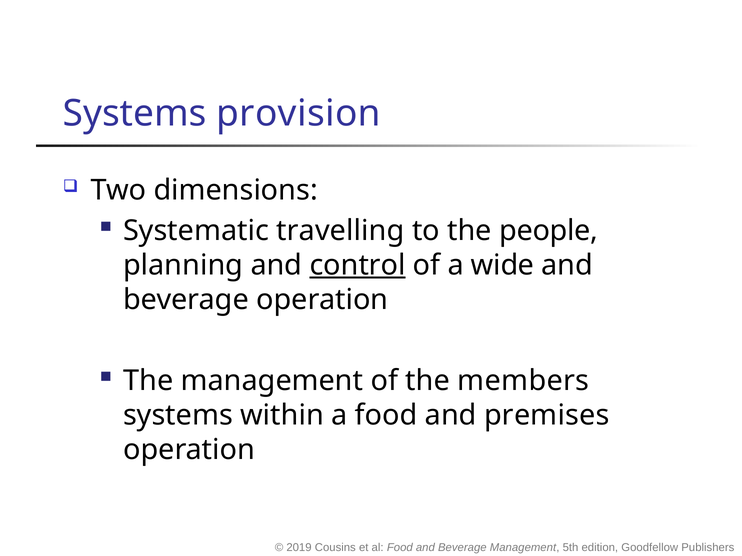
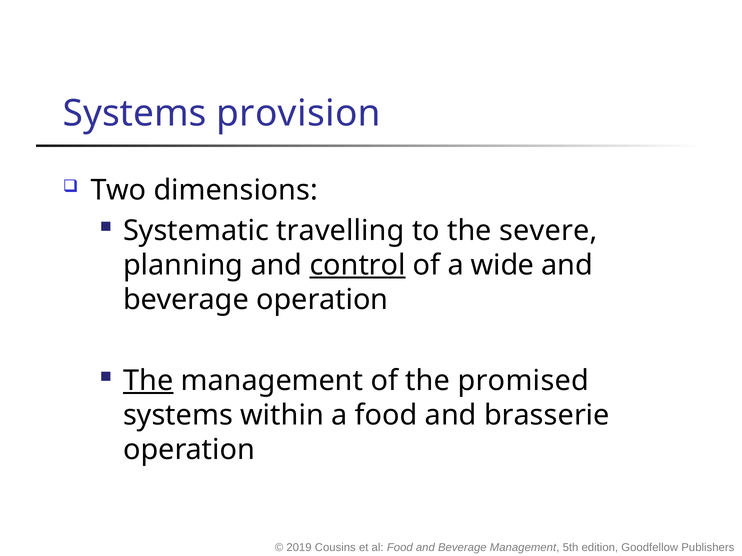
people: people -> severe
The at (148, 381) underline: none -> present
members: members -> promised
premises: premises -> brasserie
